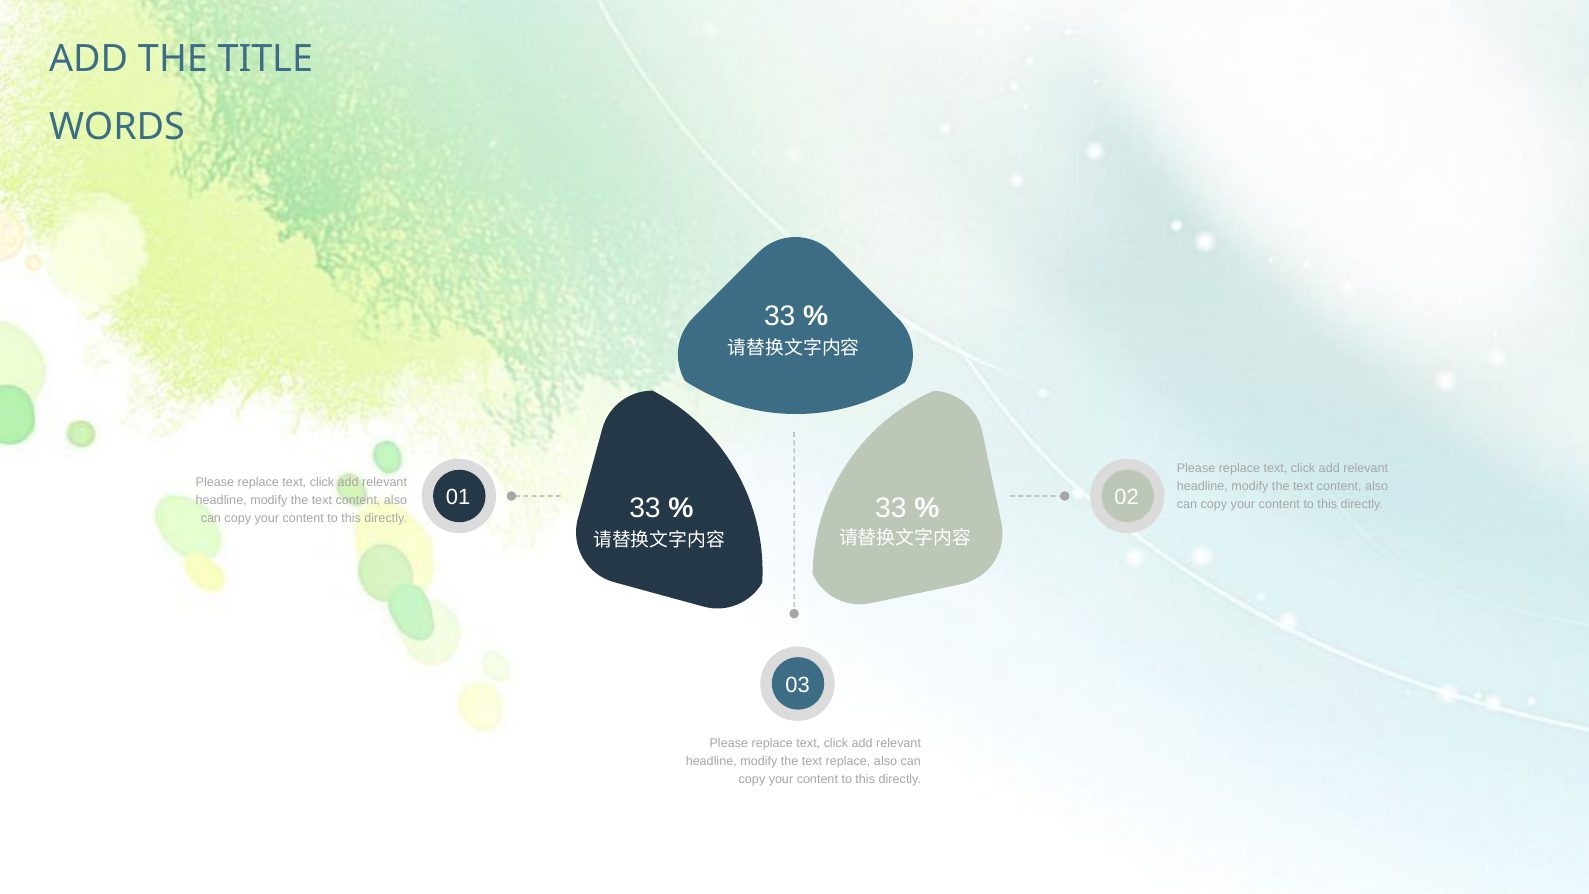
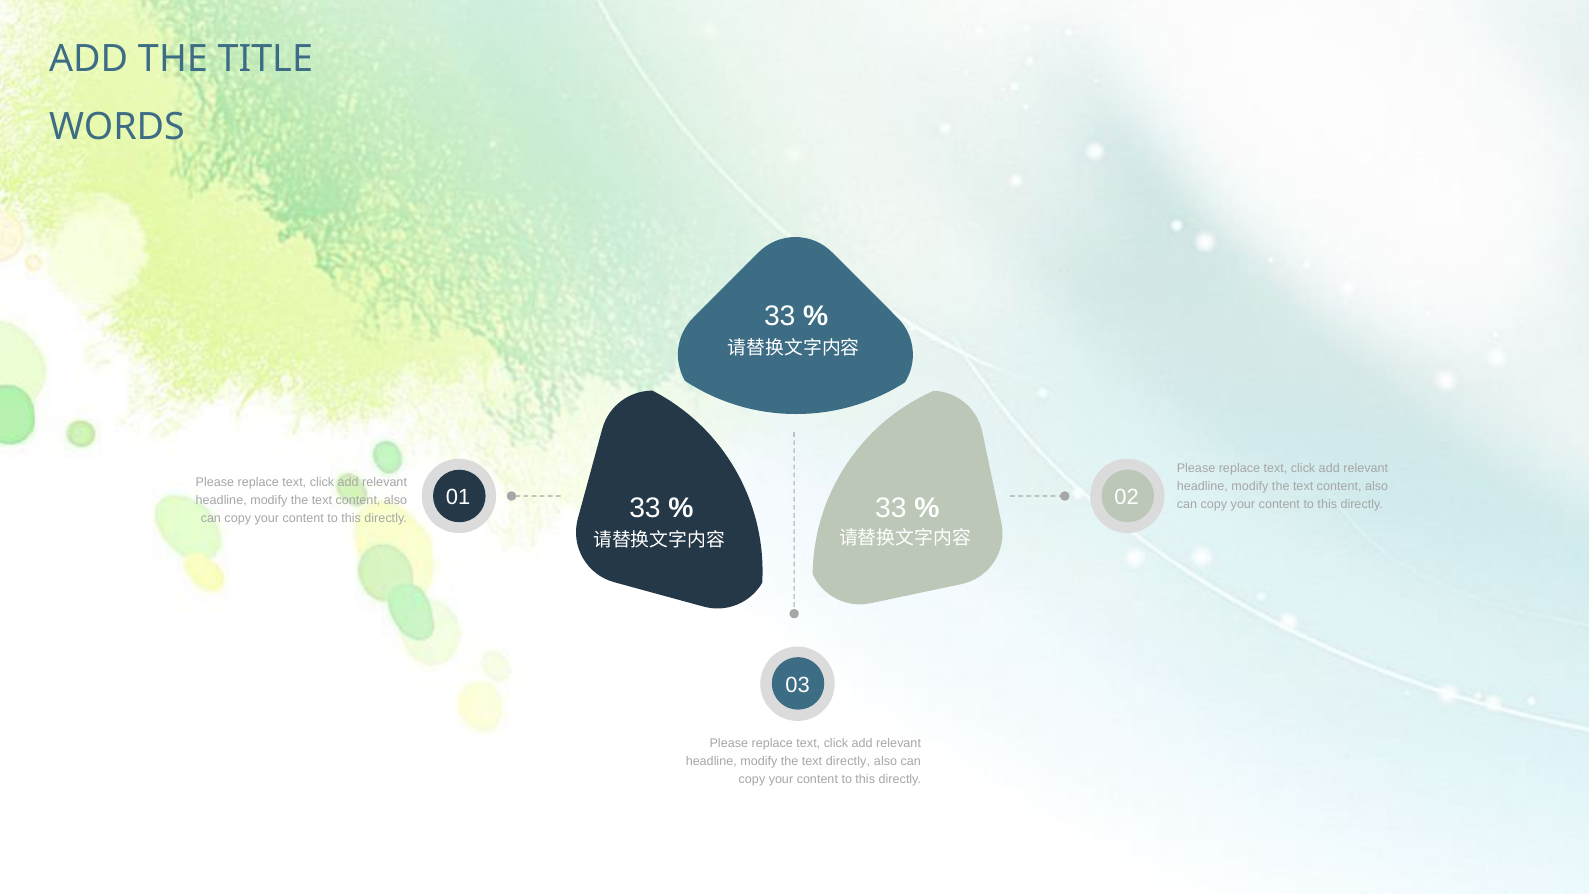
text replace: replace -> directly
